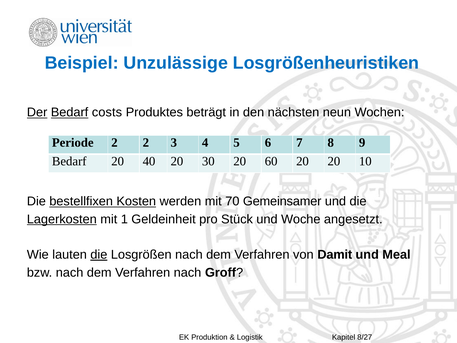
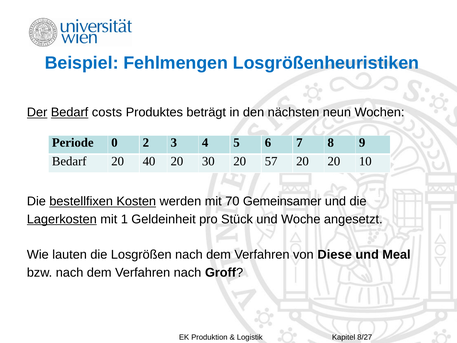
Unzulässige: Unzulässige -> Fehlmengen
Periode 2: 2 -> 0
60: 60 -> 57
die at (99, 255) underline: present -> none
Damit: Damit -> Diese
